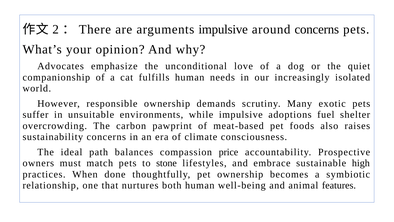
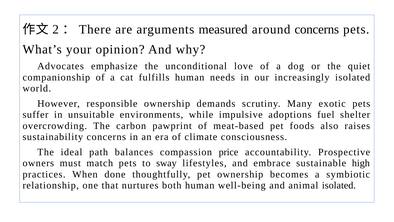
arguments impulsive: impulsive -> measured
stone: stone -> sway
animal features: features -> isolated
